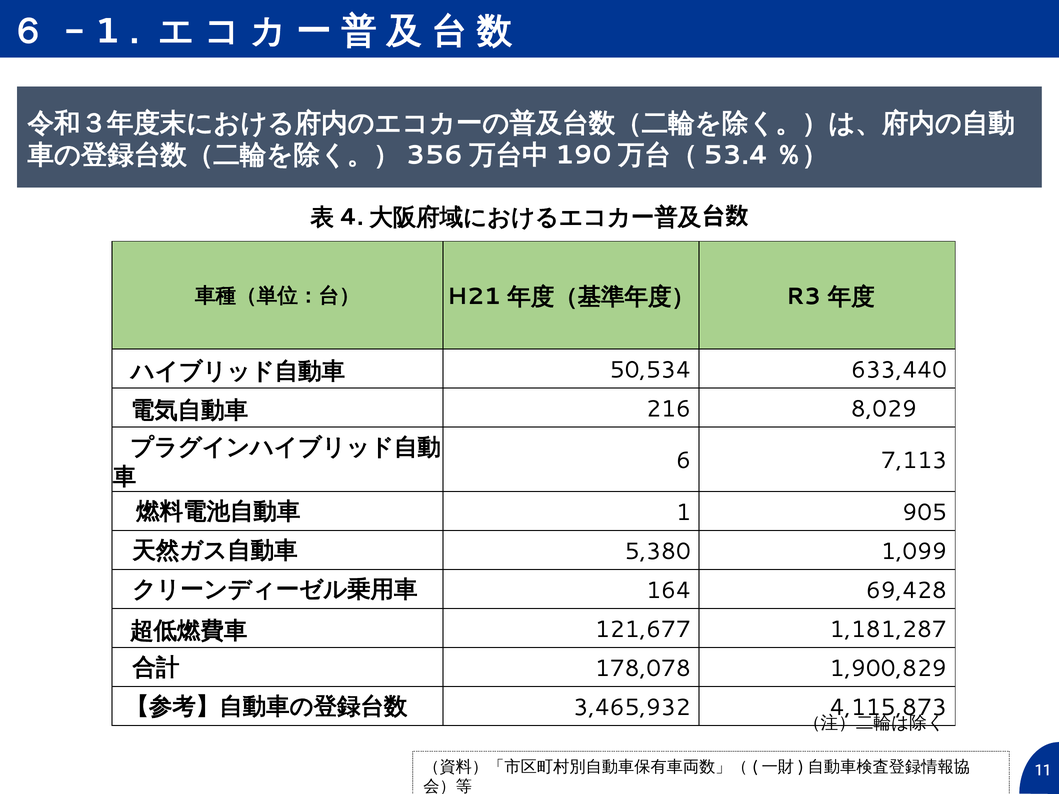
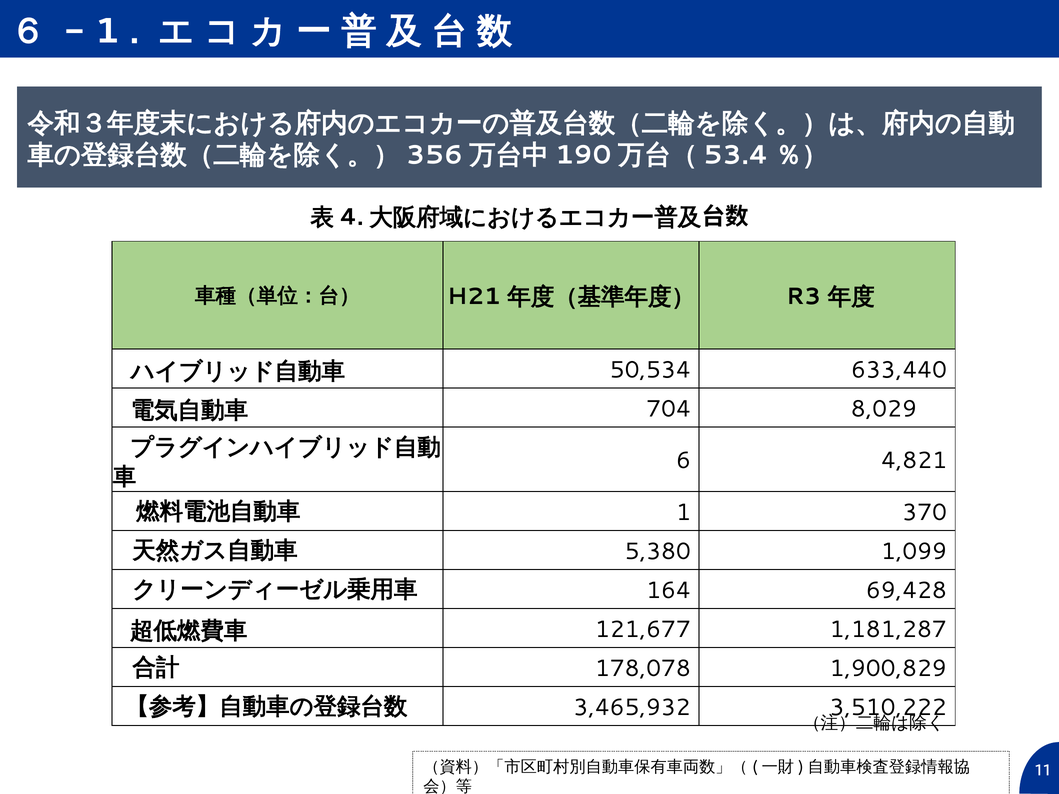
216: 216 -> 704
7,113: 7,113 -> 4,821
905: 905 -> 370
4,115,873: 4,115,873 -> 3,510,222
